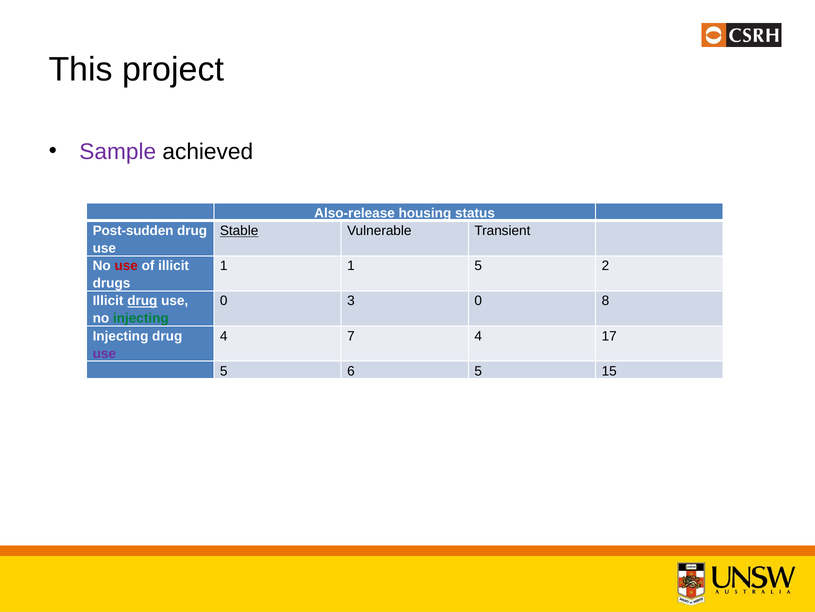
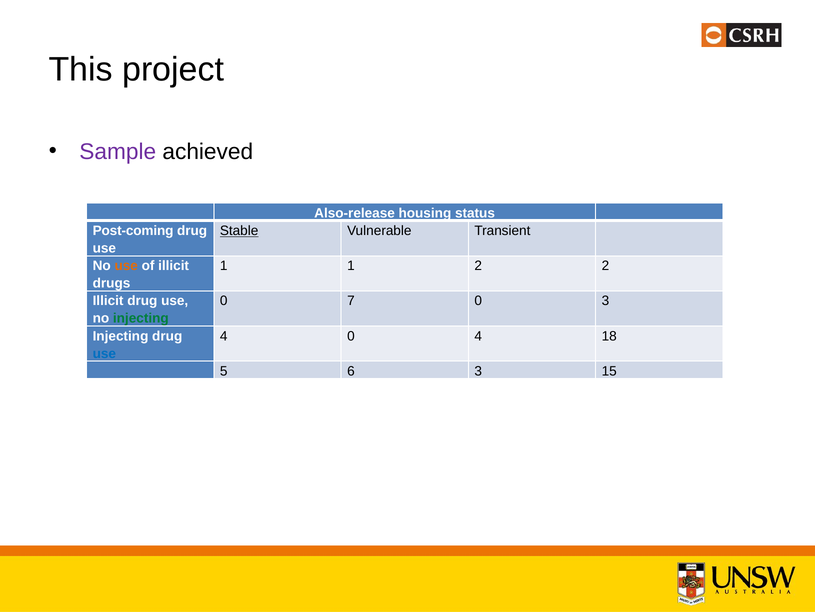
Post-sudden: Post-sudden -> Post-coming
use at (126, 266) colour: red -> orange
1 5: 5 -> 2
drug at (142, 301) underline: present -> none
3: 3 -> 7
0 8: 8 -> 3
4 7: 7 -> 0
17: 17 -> 18
use at (104, 353) colour: purple -> blue
6 5: 5 -> 3
